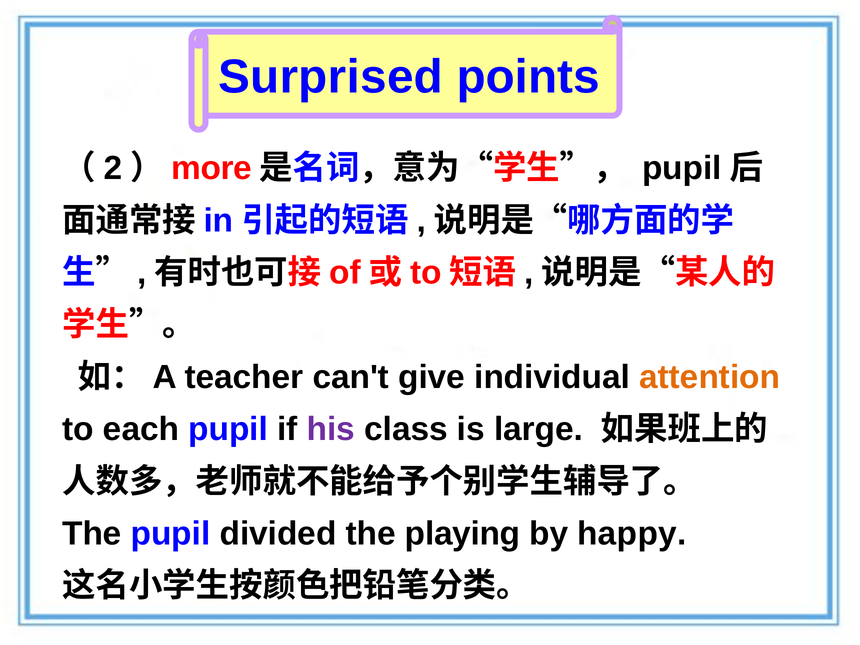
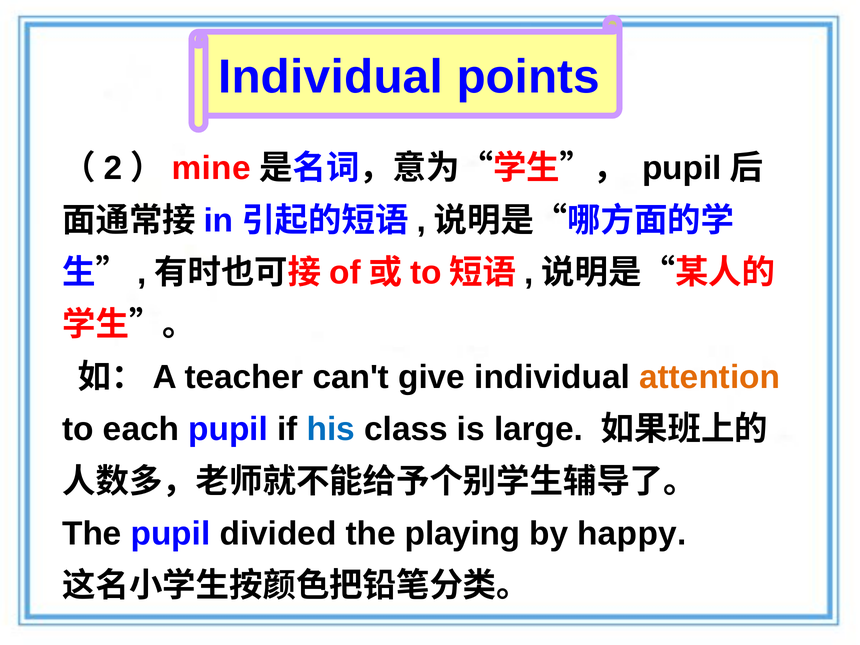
Surprised at (331, 77): Surprised -> Individual
more: more -> mine
his colour: purple -> blue
